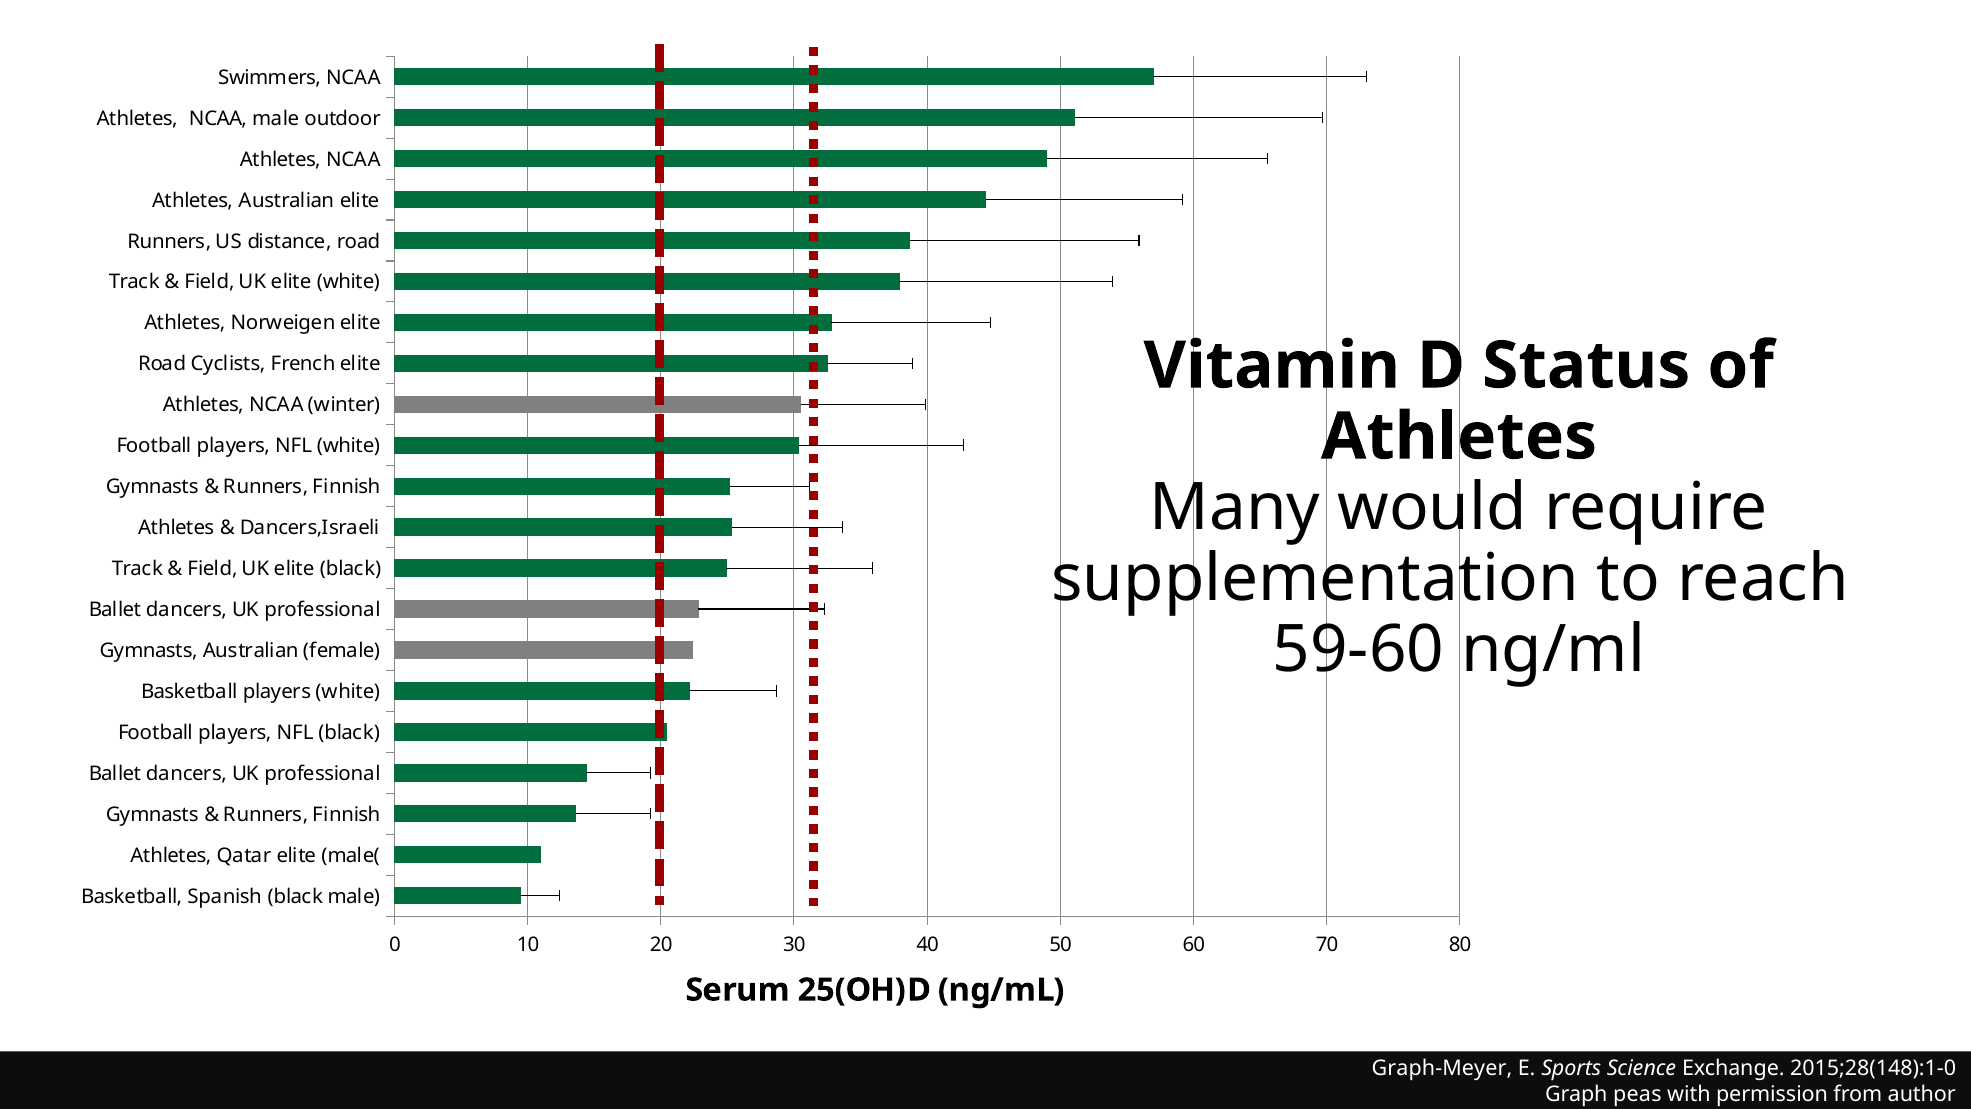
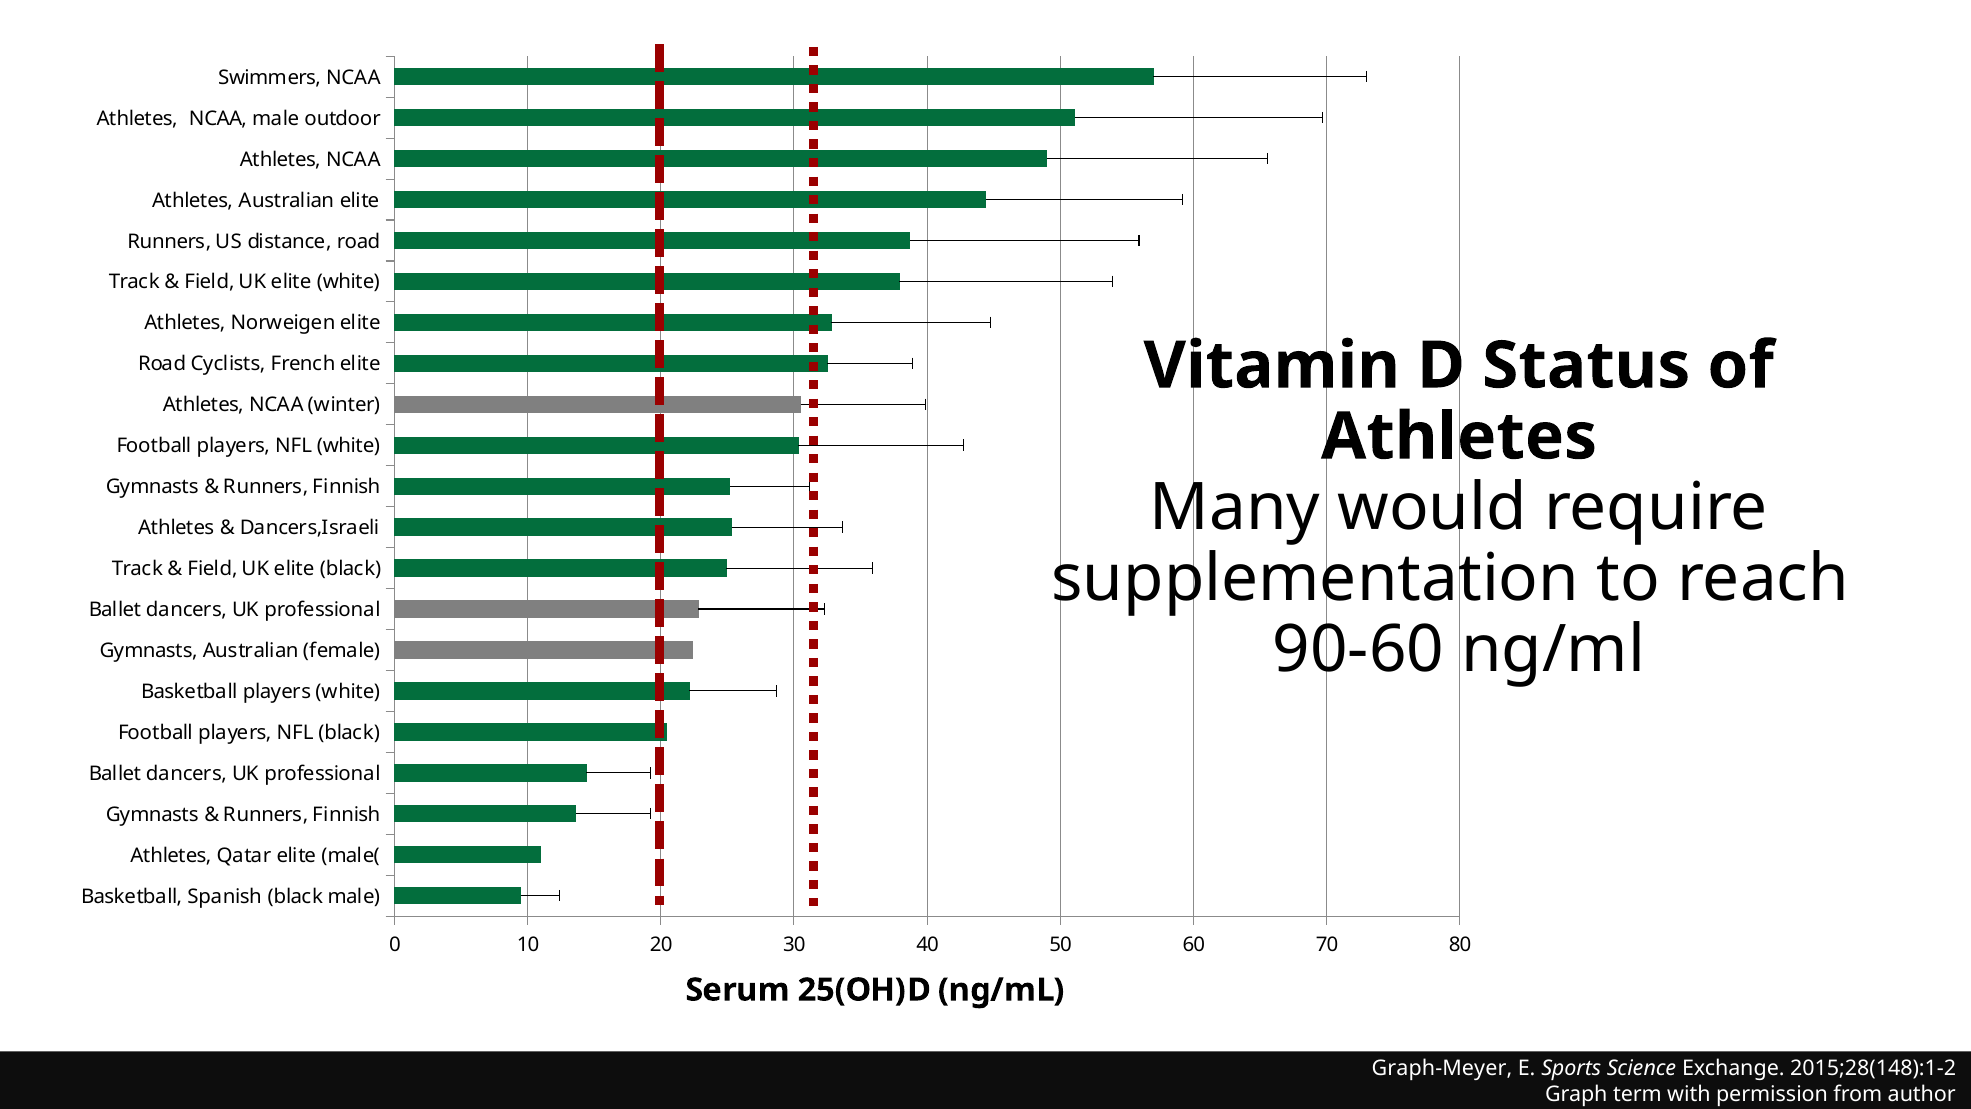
59-60: 59-60 -> 90-60
2015;28(148):1-0: 2015;28(148):1-0 -> 2015;28(148):1-2
peas: peas -> term
